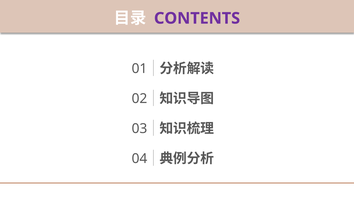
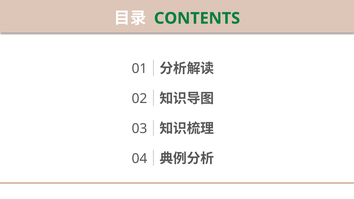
CONTENTS colour: purple -> green
